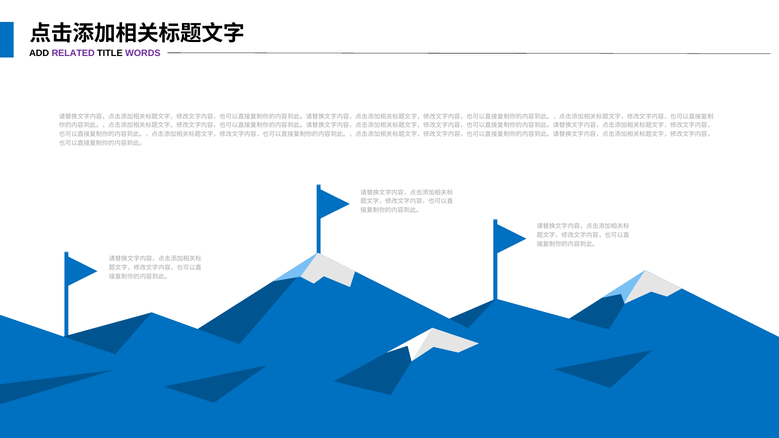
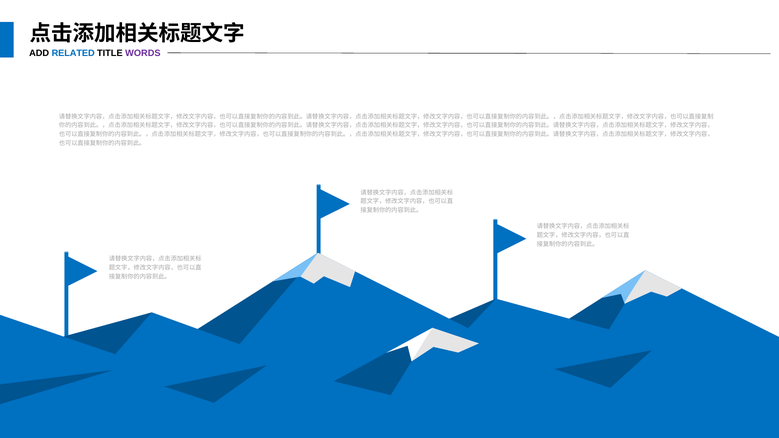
RELATED colour: purple -> blue
